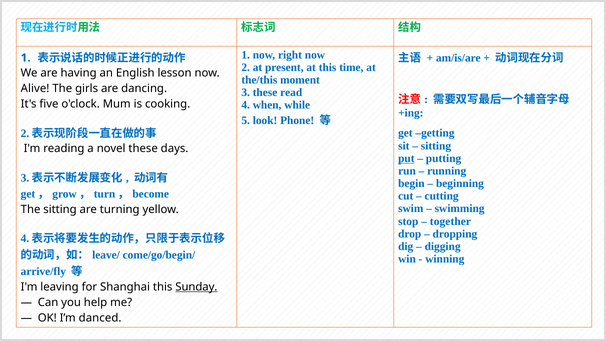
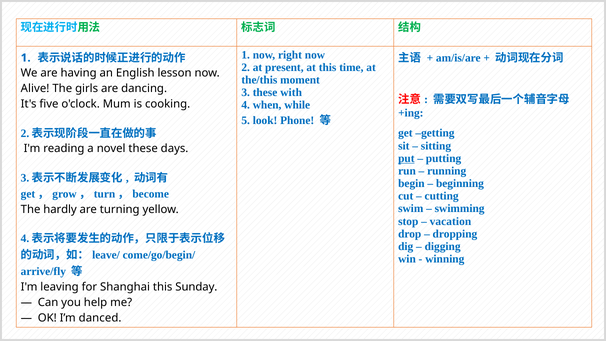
read: read -> with
The sitting: sitting -> hardly
together: together -> vacation
Sunday underline: present -> none
